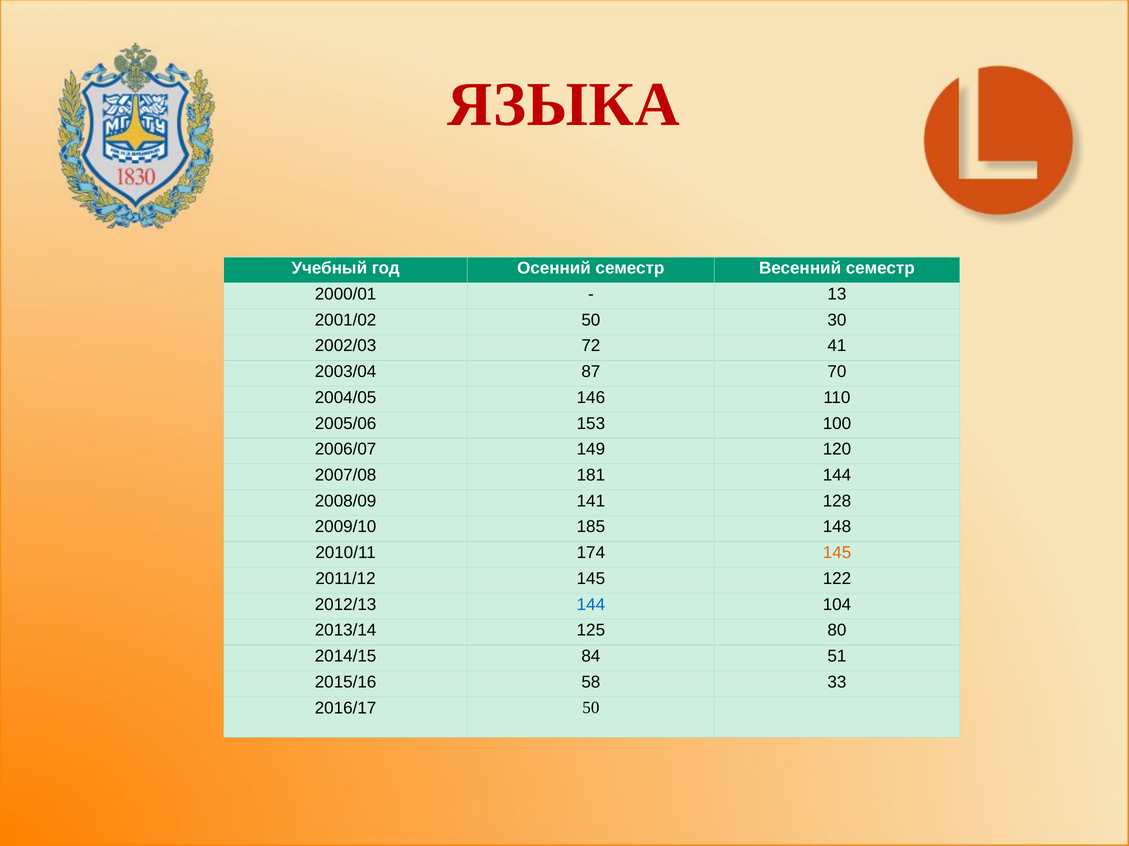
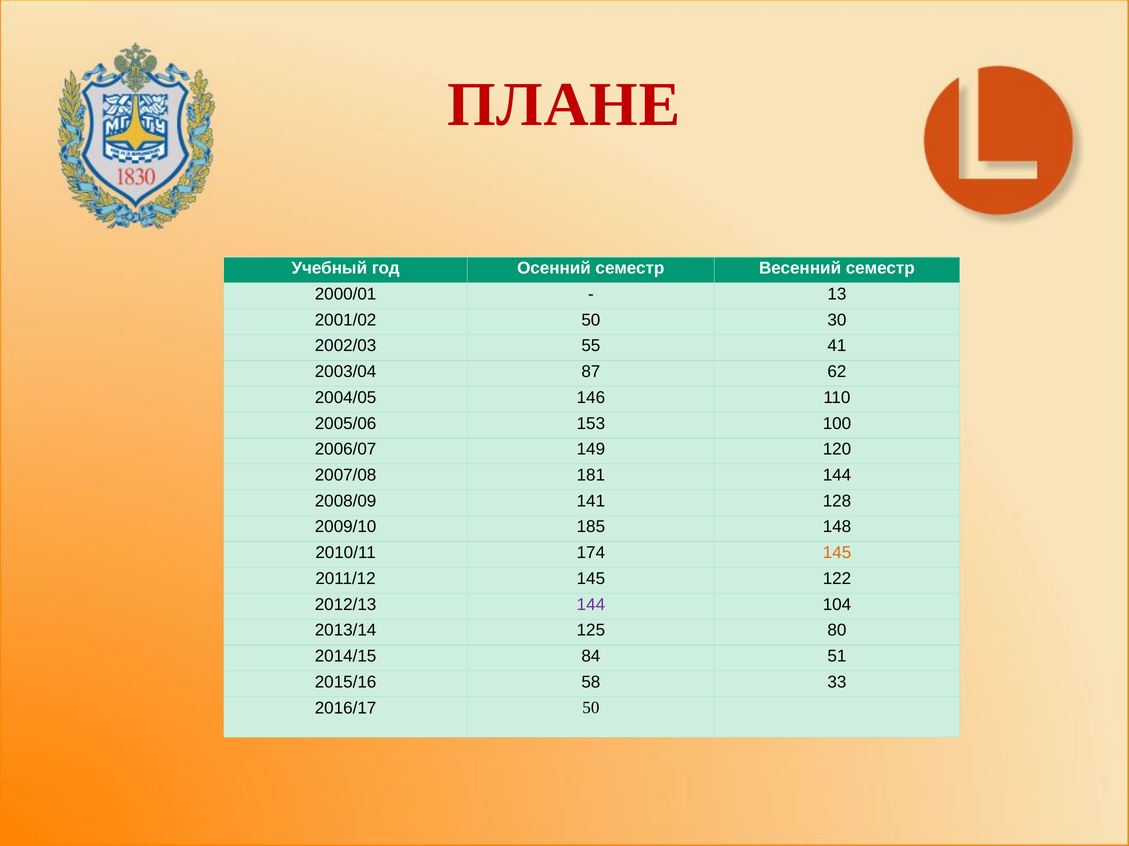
ЯЗЫКА: ЯЗЫКА -> ПЛАНЕ
72: 72 -> 55
70: 70 -> 62
144 at (591, 605) colour: blue -> purple
